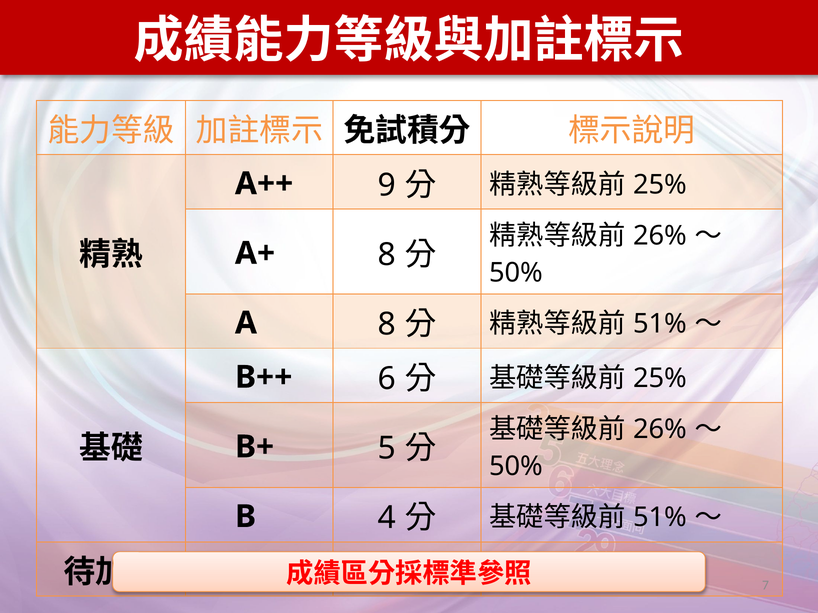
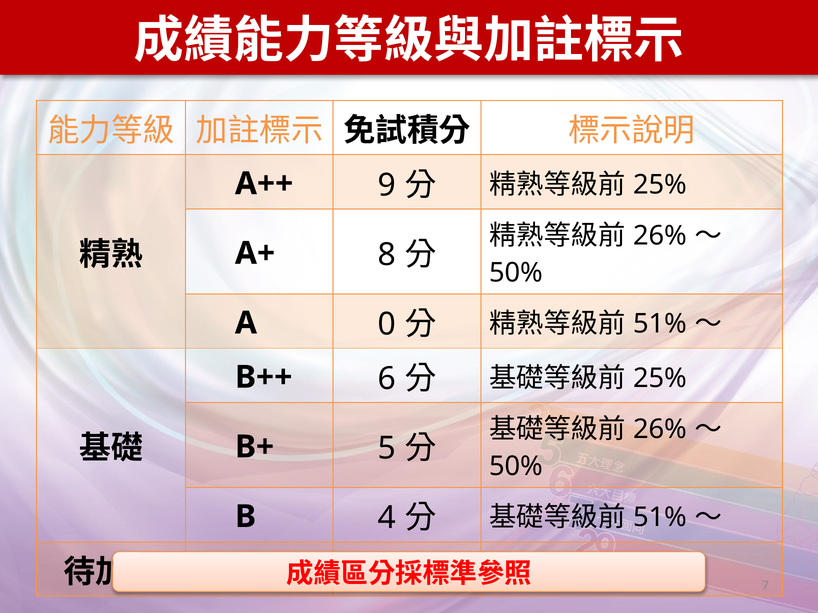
A 8: 8 -> 0
